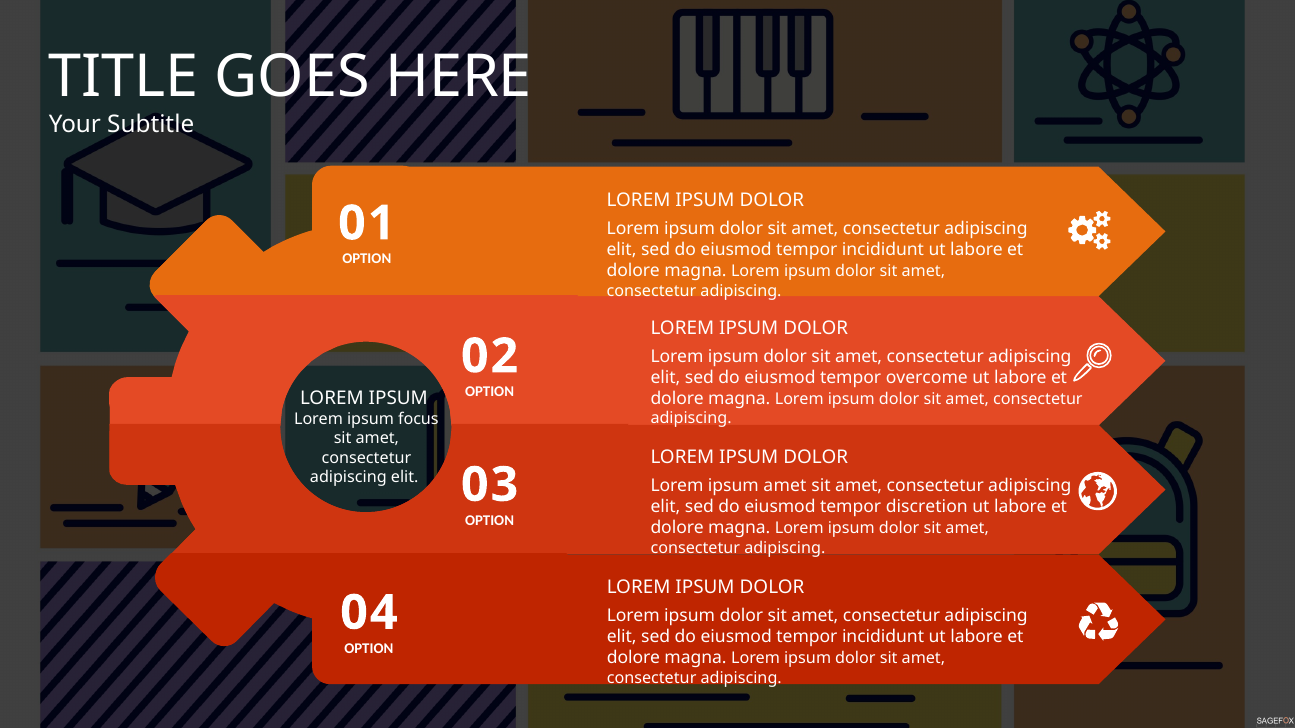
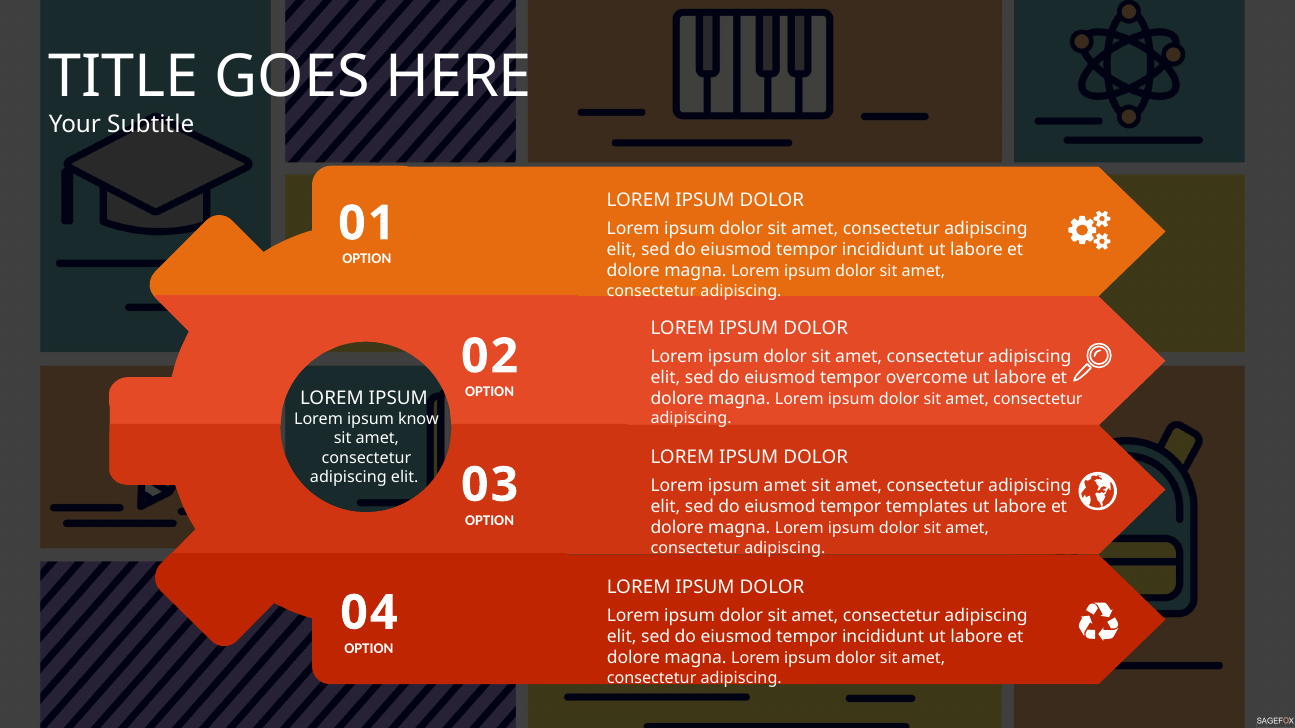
focus: focus -> know
discretion: discretion -> templates
